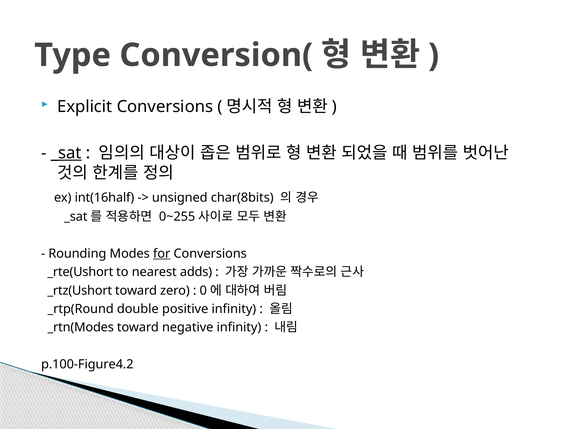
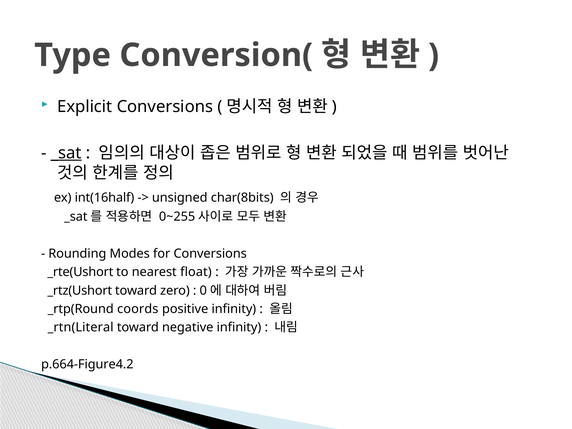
for underline: present -> none
adds: adds -> float
double: double -> coords
_rtn(Modes: _rtn(Modes -> _rtn(Literal
p.100-Figure4.2: p.100-Figure4.2 -> p.664-Figure4.2
